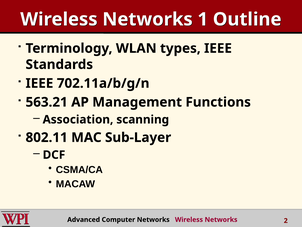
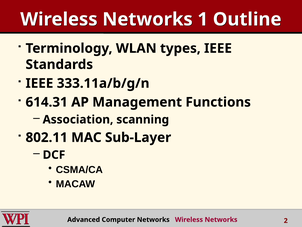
702.11a/b/g/n: 702.11a/b/g/n -> 333.11a/b/g/n
563.21: 563.21 -> 614.31
